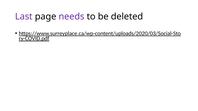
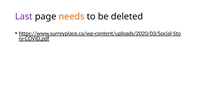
needs colour: purple -> orange
